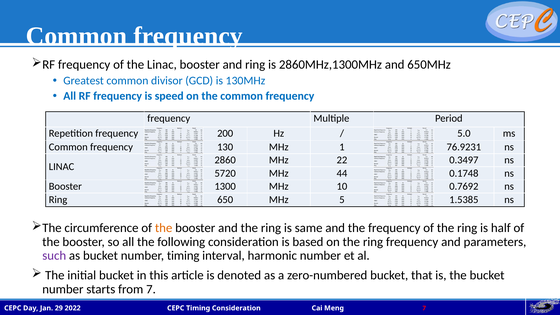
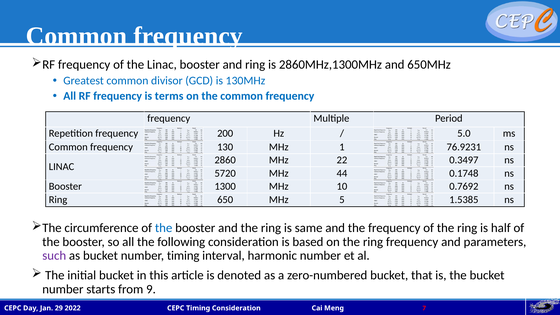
speed: speed -> terms
the at (164, 228) colour: orange -> blue
from 7: 7 -> 9
